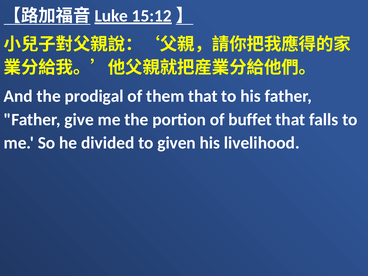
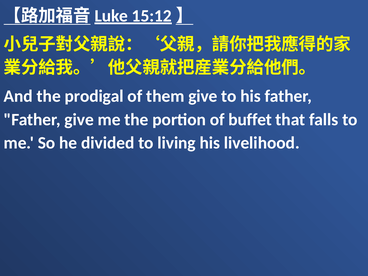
them that: that -> give
given: given -> living
